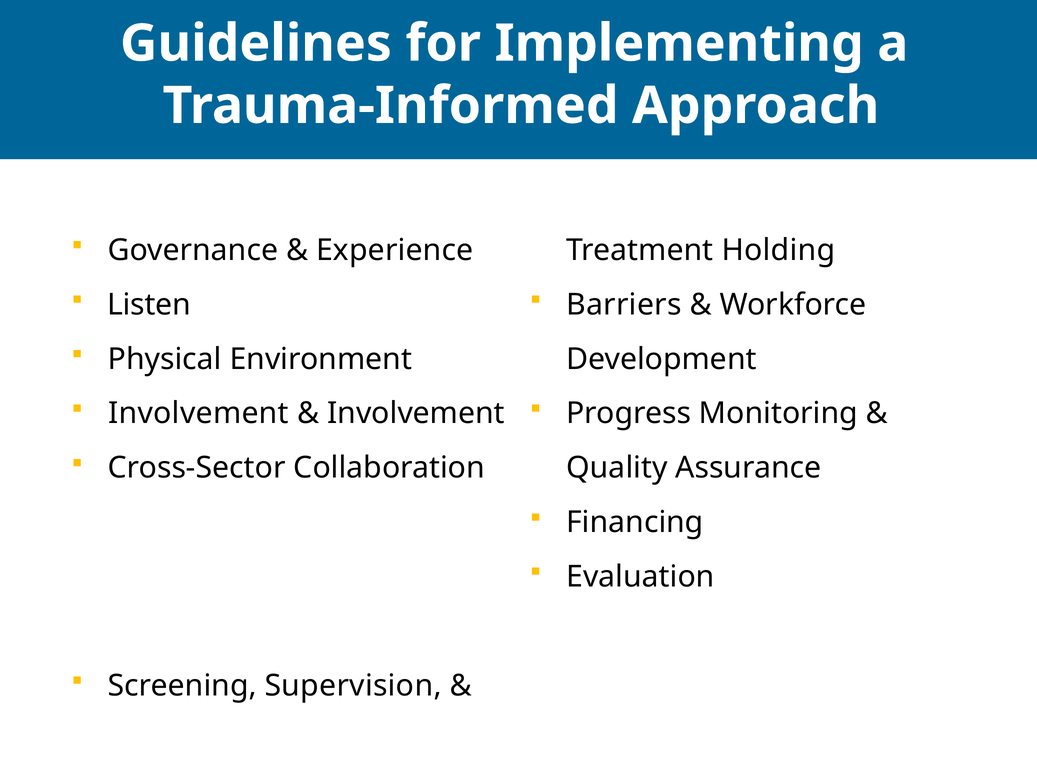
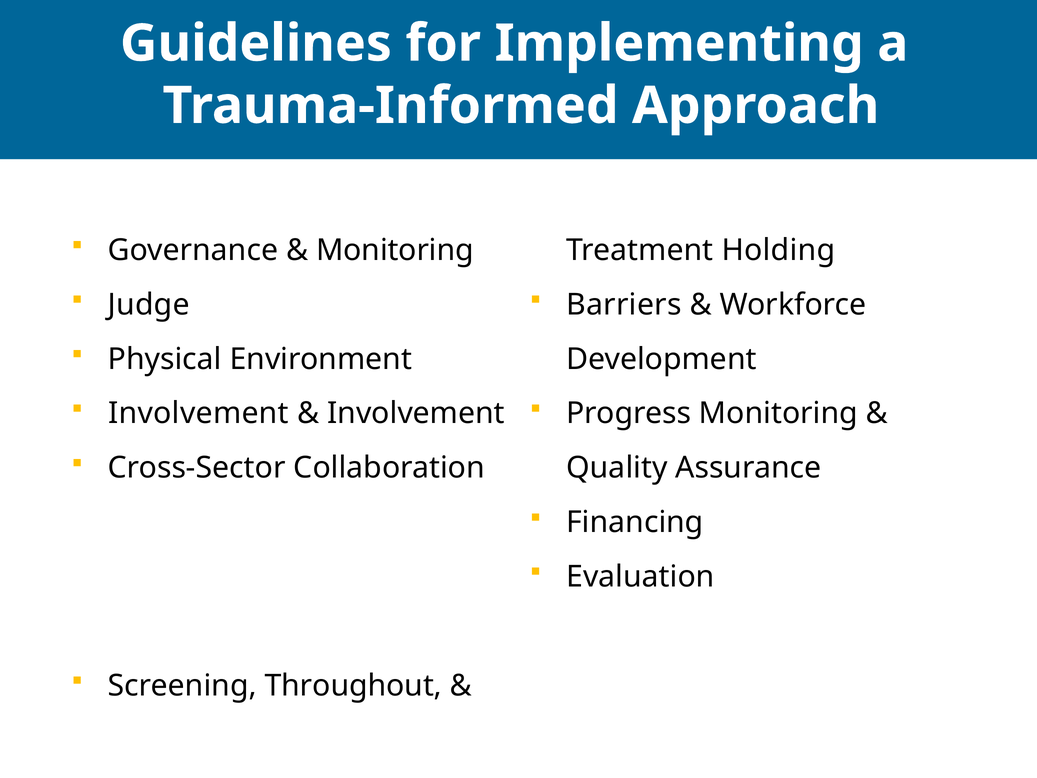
Experience at (395, 250): Experience -> Monitoring
Listen: Listen -> Judge
Supervision: Supervision -> Throughout
